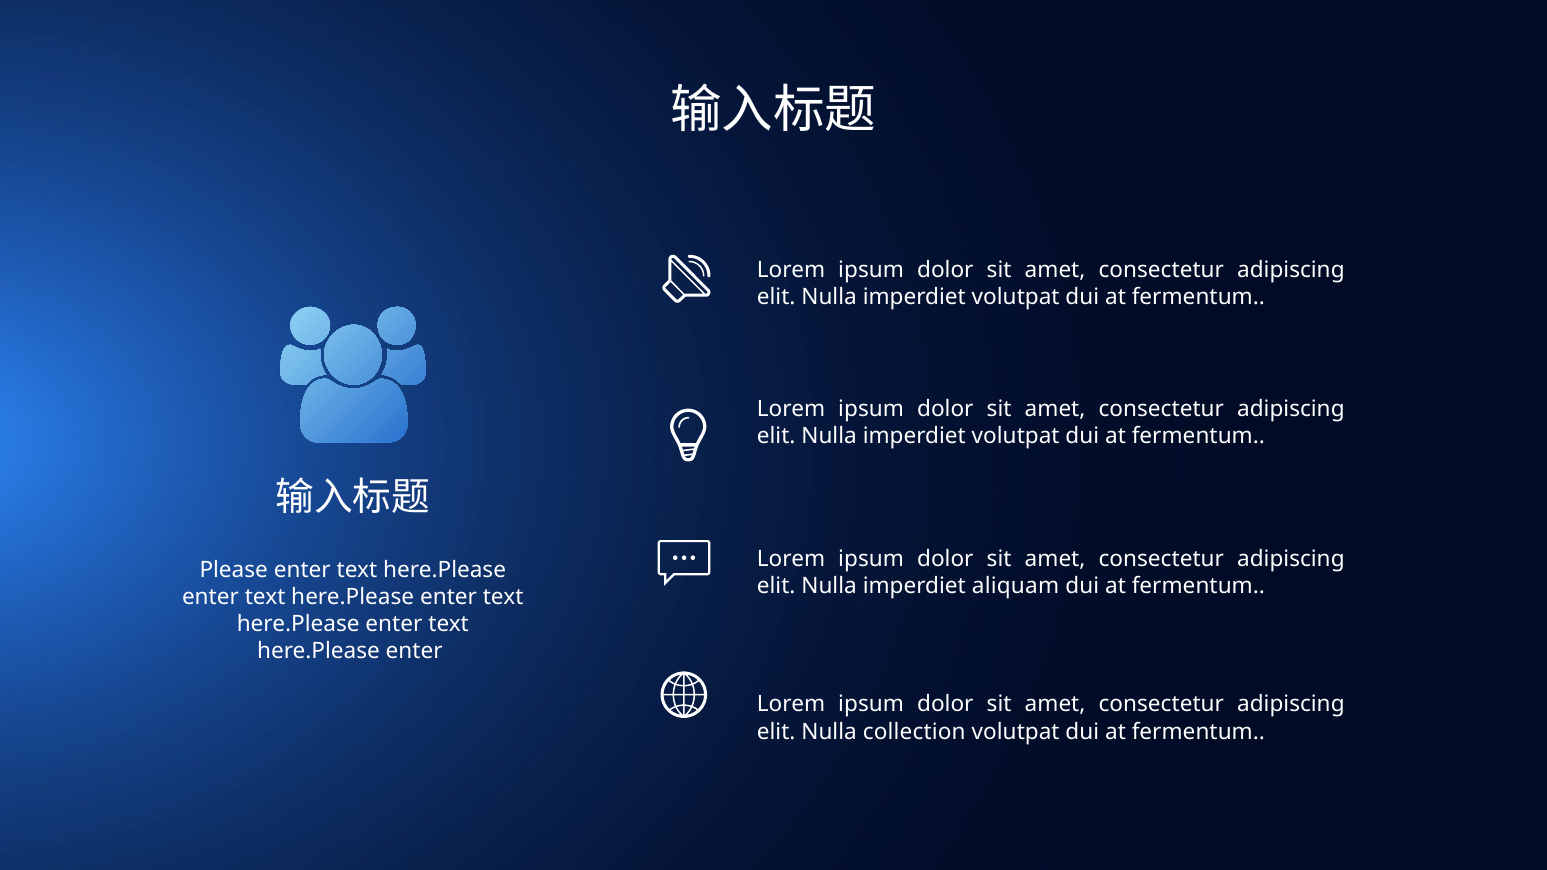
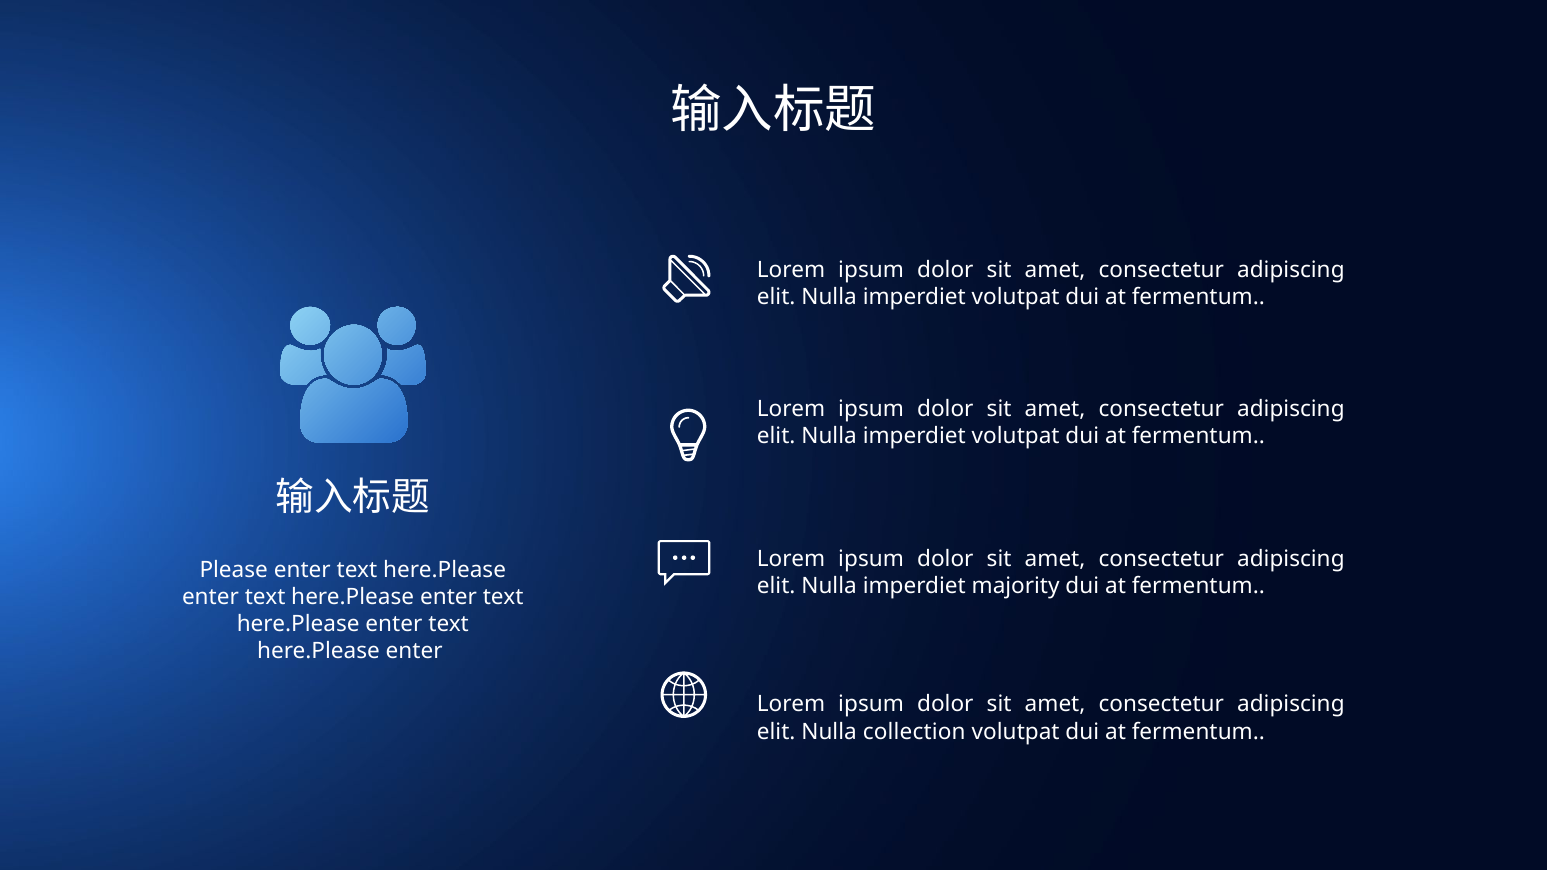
aliquam: aliquam -> majority
